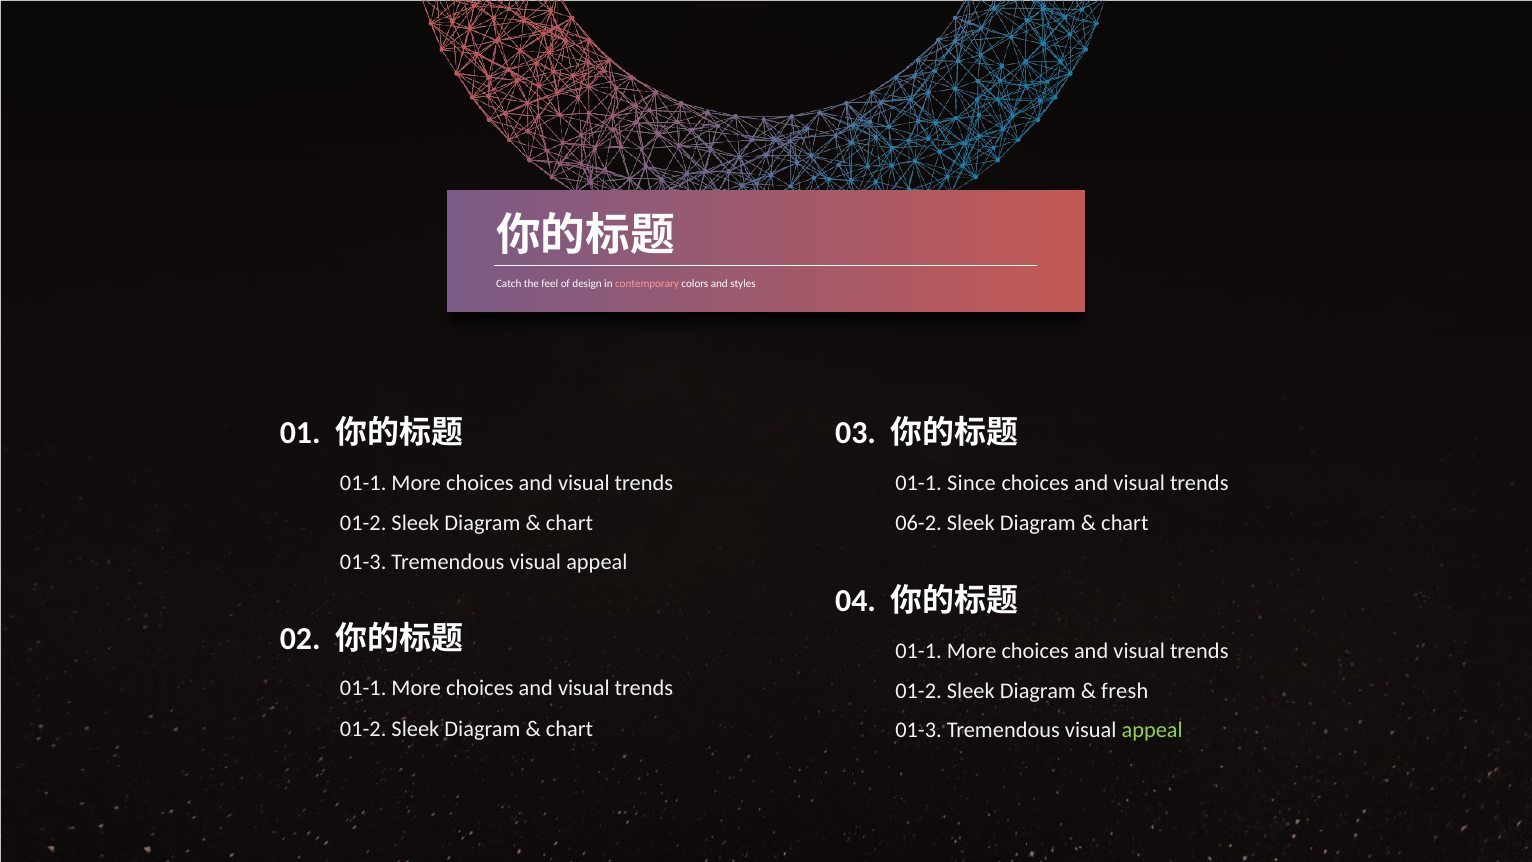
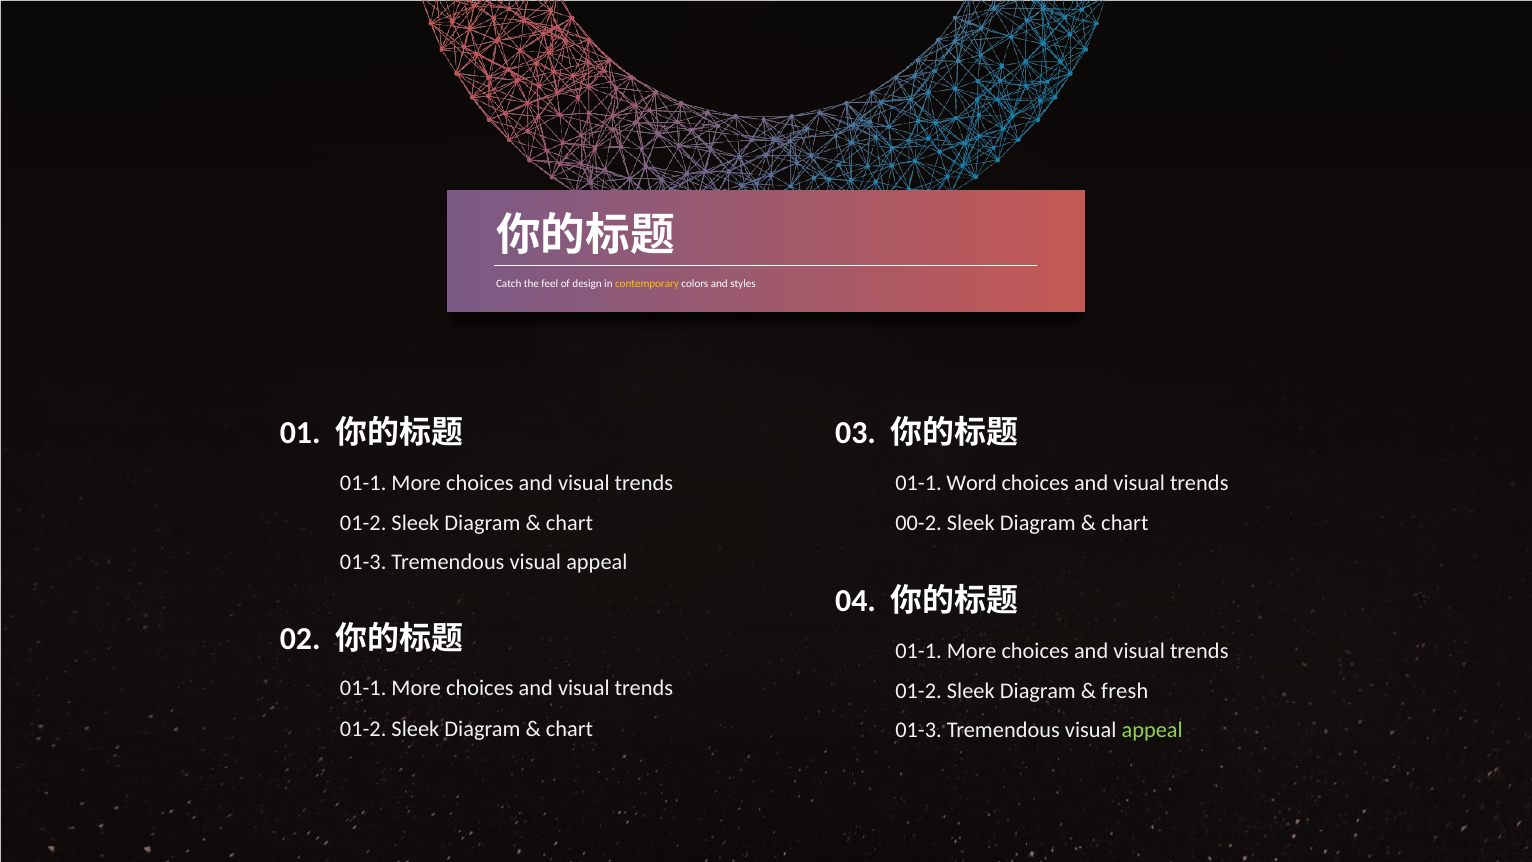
contemporary colour: pink -> yellow
Since: Since -> Word
06-2: 06-2 -> 00-2
